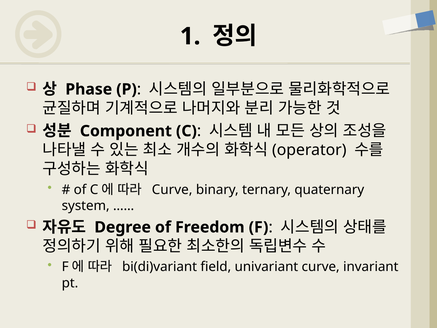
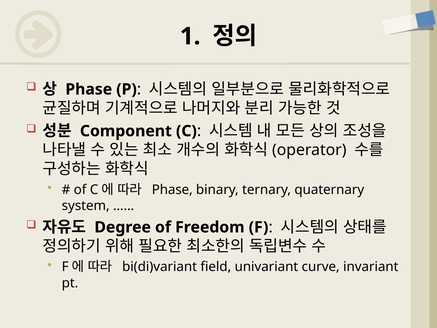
Curve at (172, 190): Curve -> Phase
